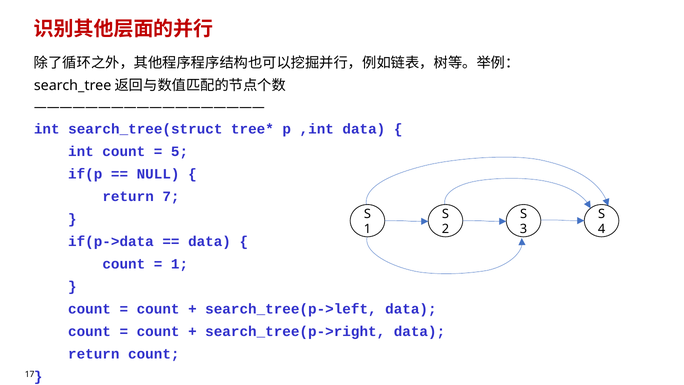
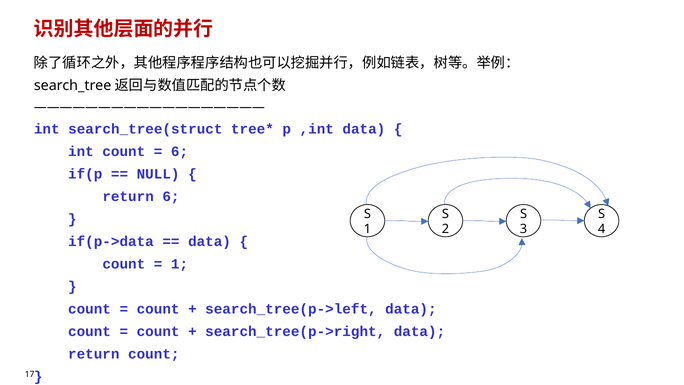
5 at (180, 151): 5 -> 6
return 7: 7 -> 6
